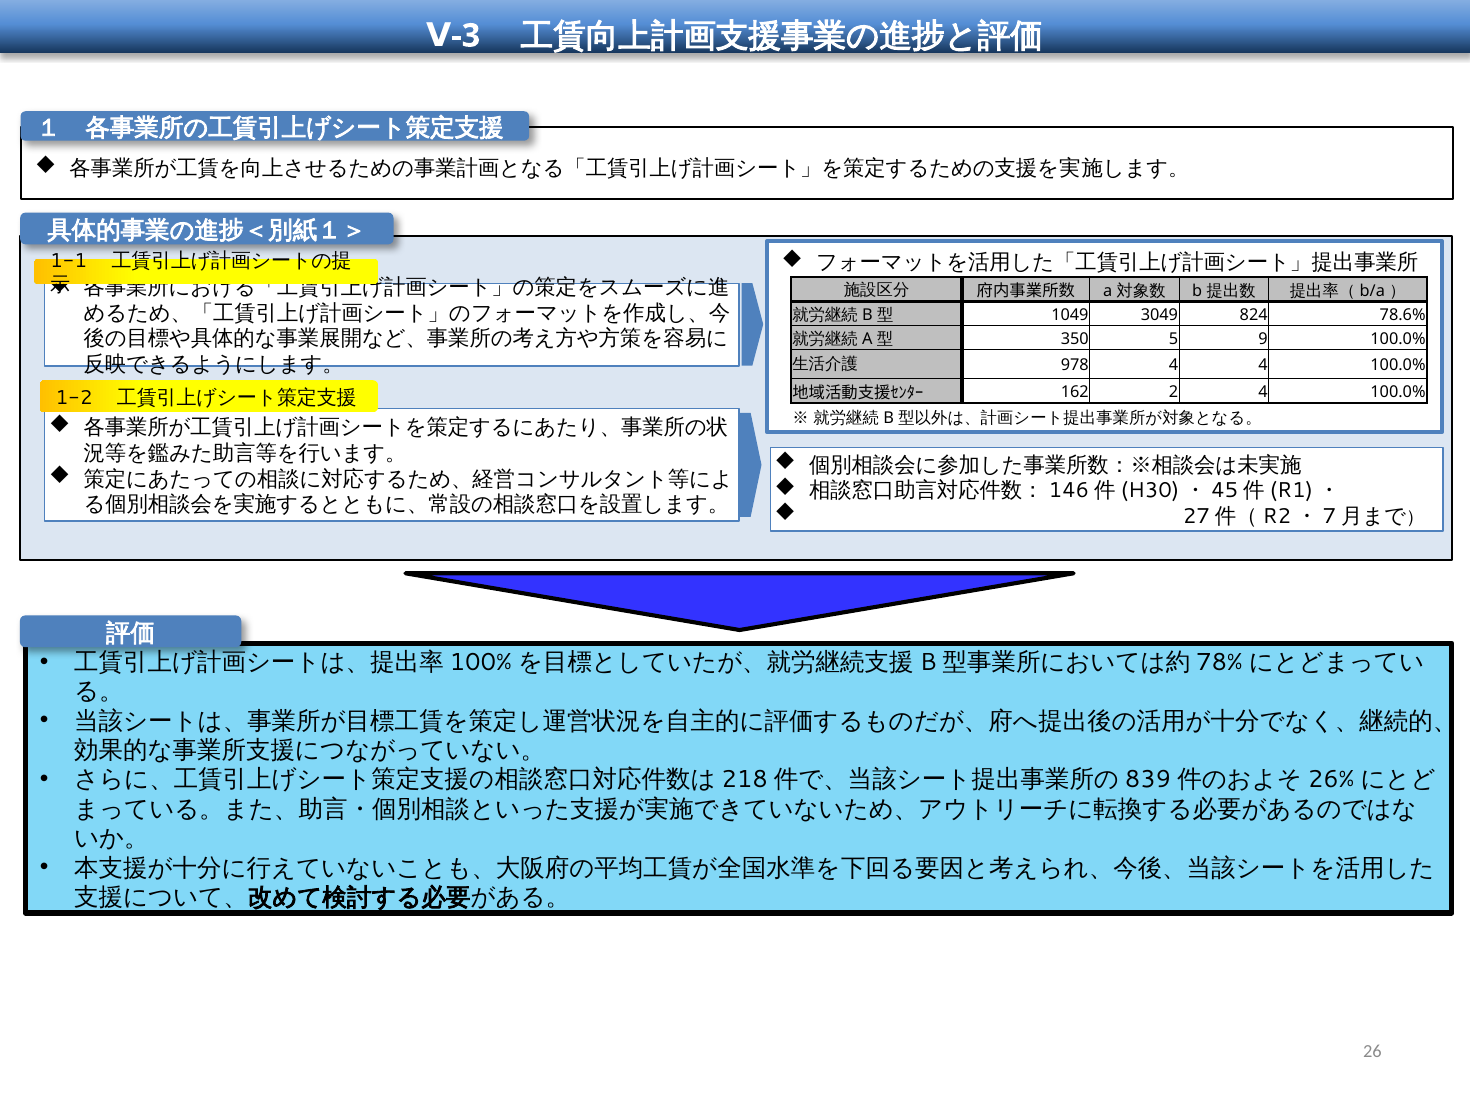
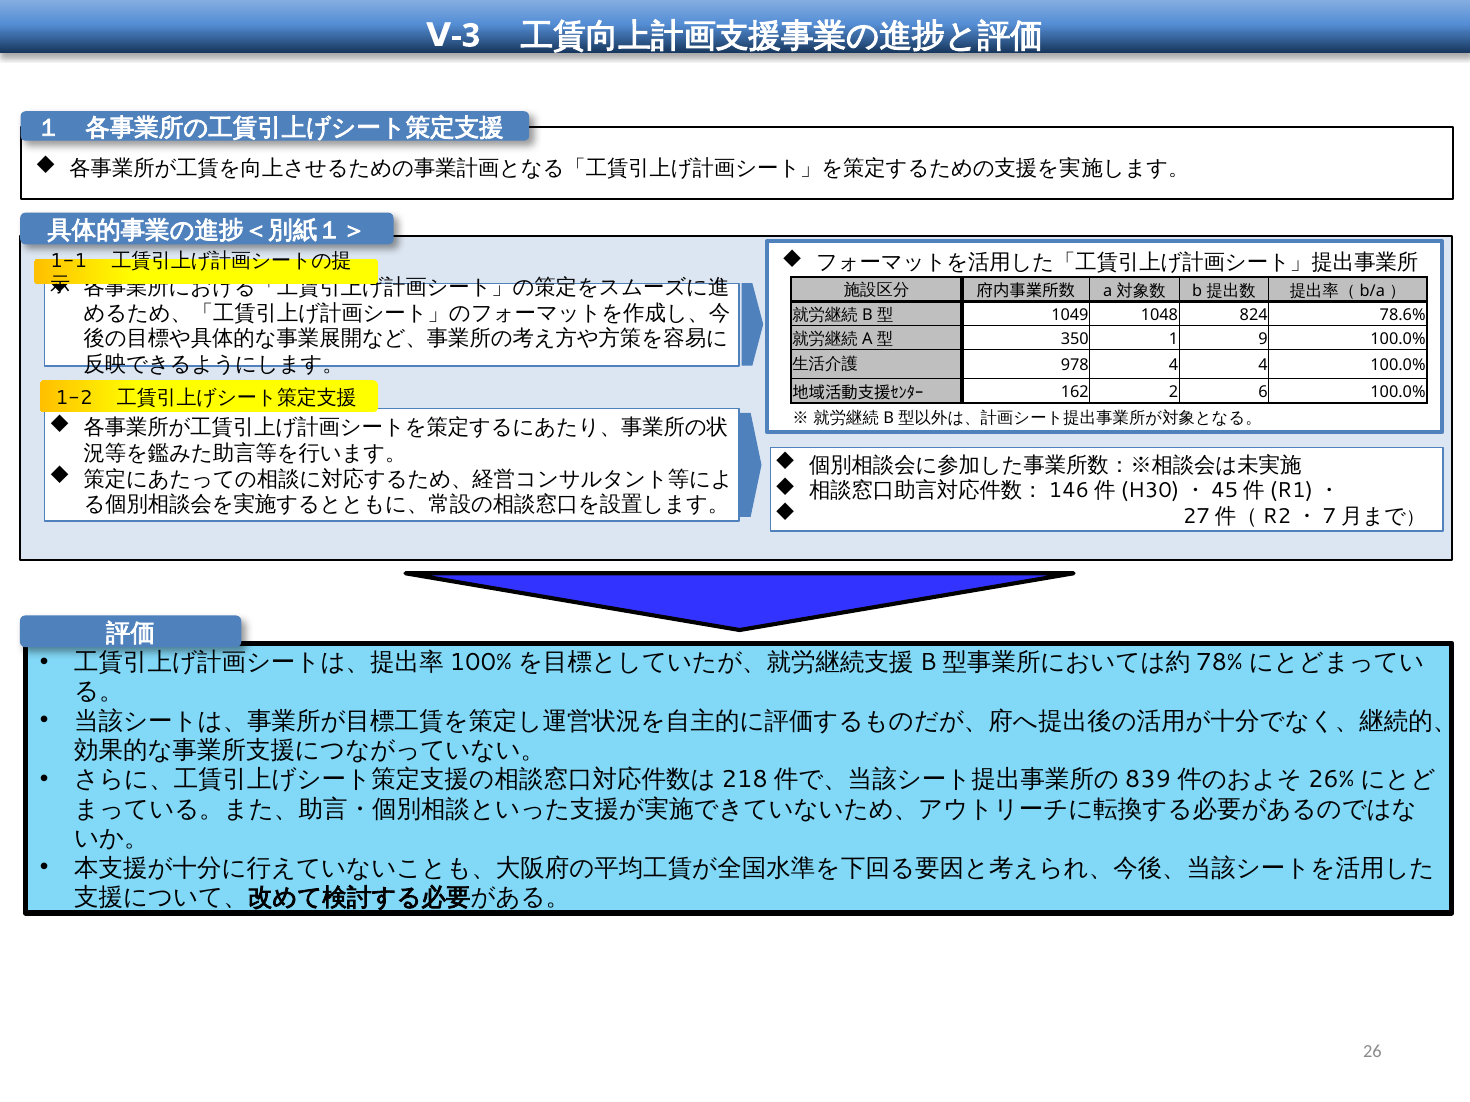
3049: 3049 -> 1048
5: 5 -> 1
2 4: 4 -> 6
